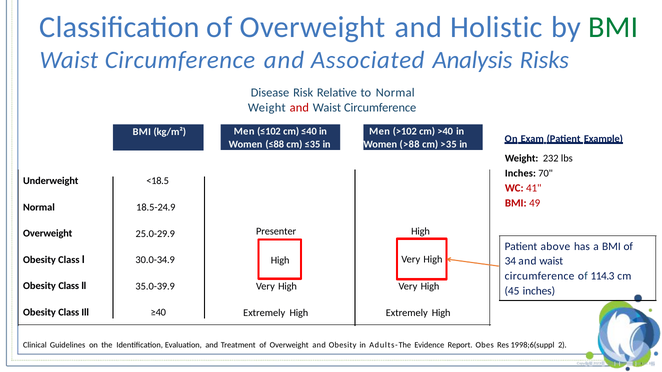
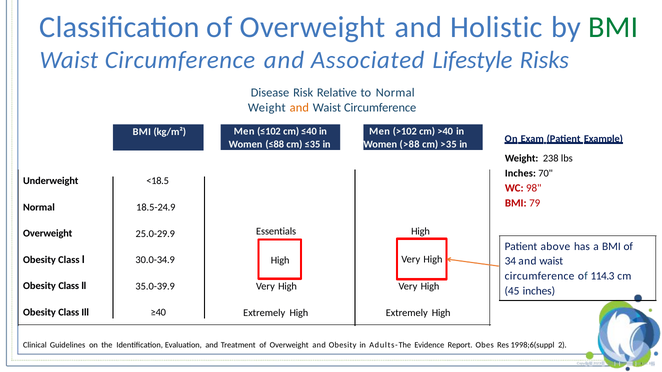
Analysis: Analysis -> Lifestyle
and at (299, 108) colour: red -> orange
232: 232 -> 238
41: 41 -> 98
49: 49 -> 79
Presenter: Presenter -> Essentials
